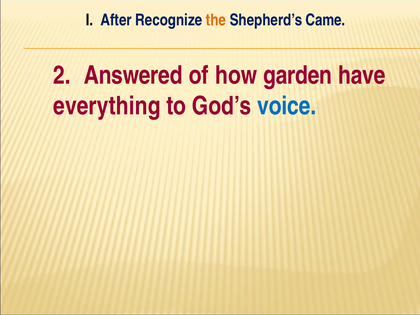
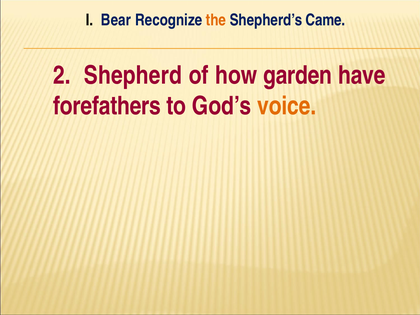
After: After -> Bear
Answered: Answered -> Shepherd
everything: everything -> forefathers
voice colour: blue -> orange
